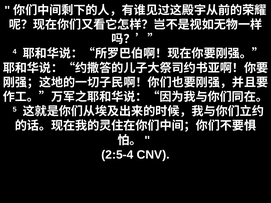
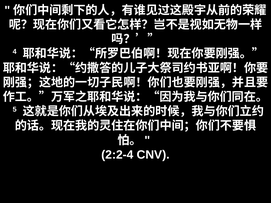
2:5-4: 2:5-4 -> 2:2-4
